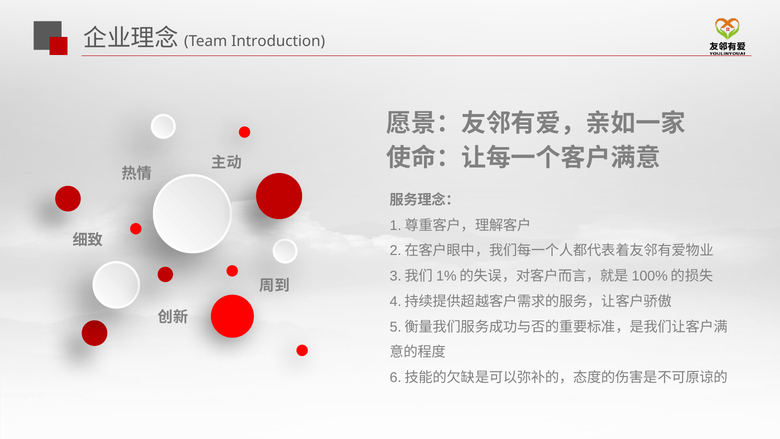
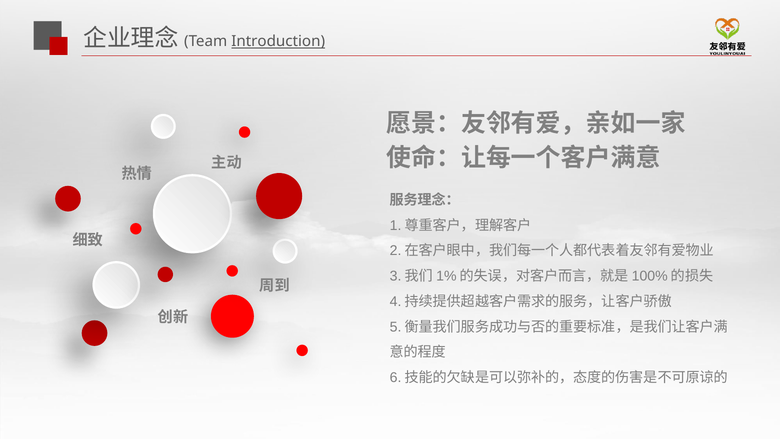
Introduction underline: none -> present
